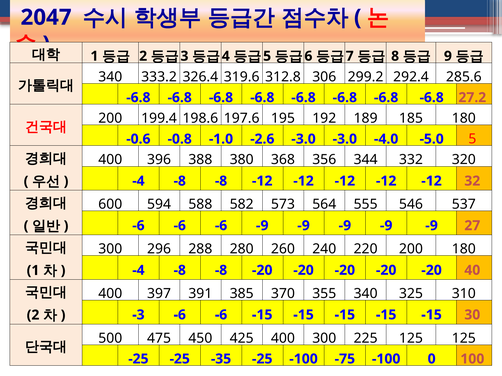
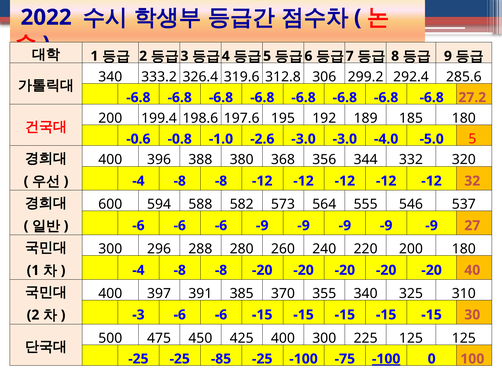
2047: 2047 -> 2022
-35: -35 -> -85
-100 at (386, 359) underline: none -> present
